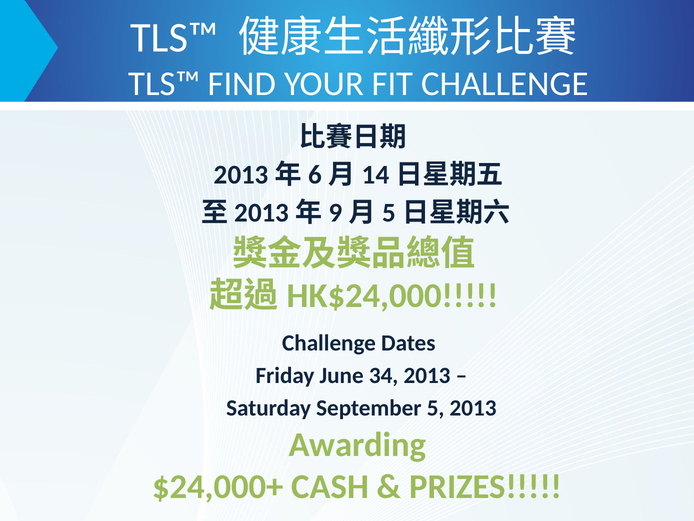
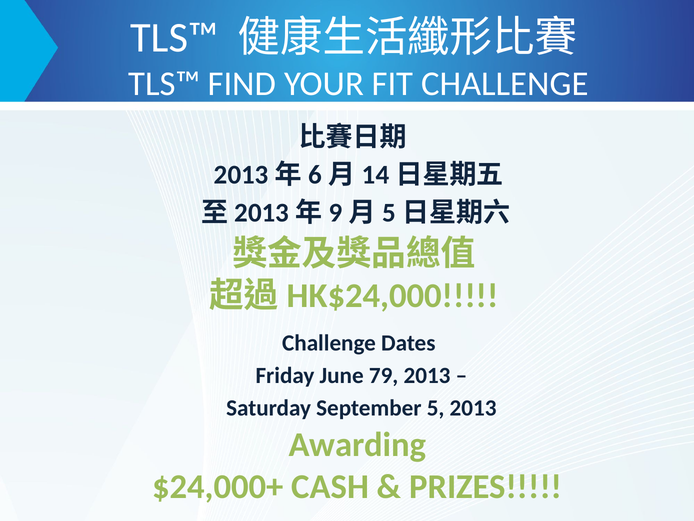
34: 34 -> 79
